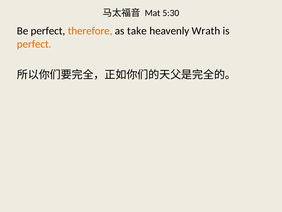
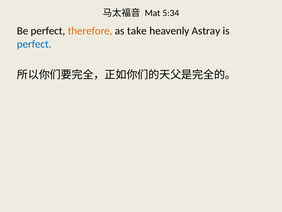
5:30: 5:30 -> 5:34
Wrath: Wrath -> Astray
perfect at (34, 44) colour: orange -> blue
